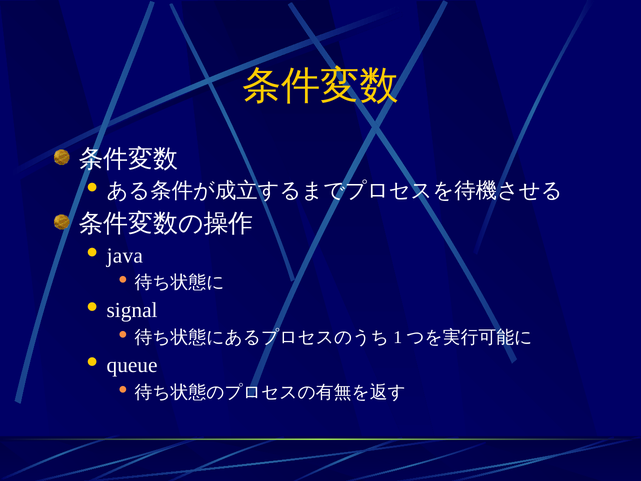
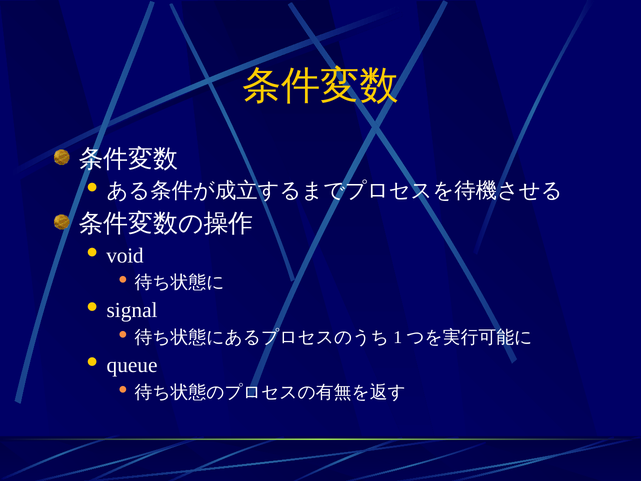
java: java -> void
